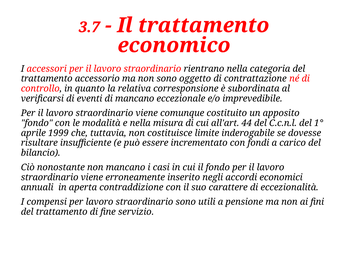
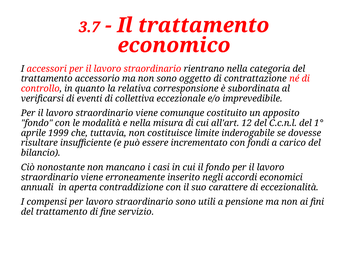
di mancano: mancano -> collettiva
44: 44 -> 12
